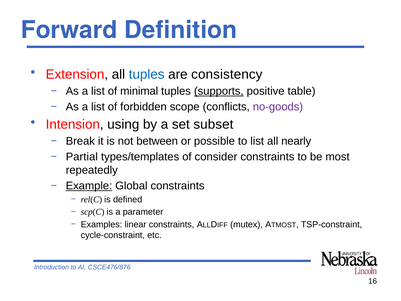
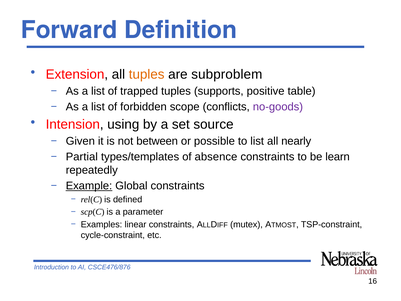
tuples at (147, 74) colour: blue -> orange
consistency: consistency -> subproblem
minimal: minimal -> trapped
supports underline: present -> none
subset: subset -> source
Break: Break -> Given
consider: consider -> absence
most: most -> learn
